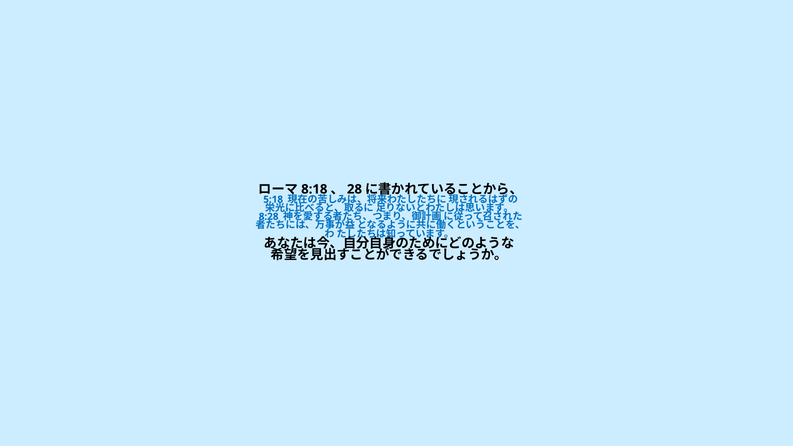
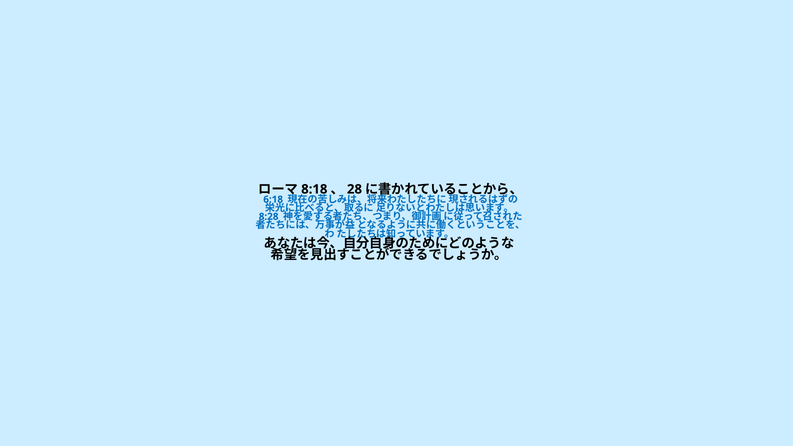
5:18: 5:18 -> 6:18
